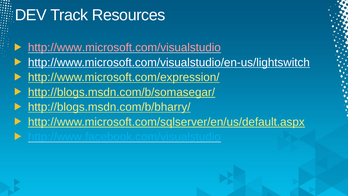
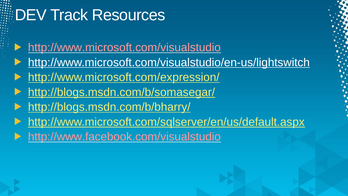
http://www.facebook.com/visualstudio colour: light blue -> pink
